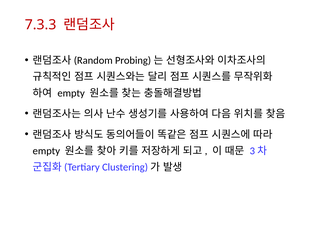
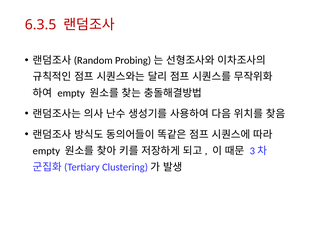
7.3.3: 7.3.3 -> 6.3.5
